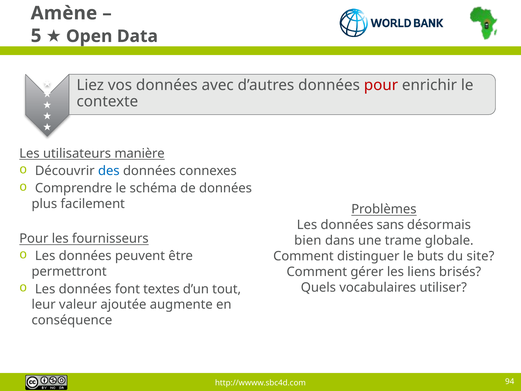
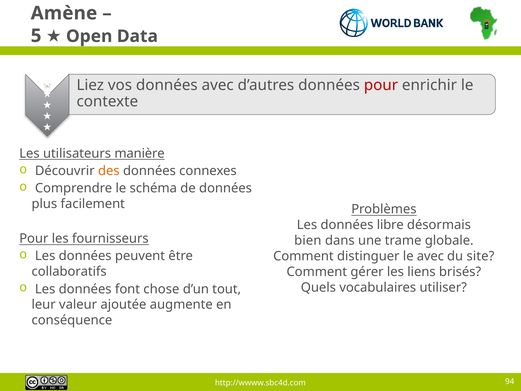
des colour: blue -> orange
sans: sans -> libre
le buts: buts -> avec
permettront: permettront -> collaboratifs
textes: textes -> chose
